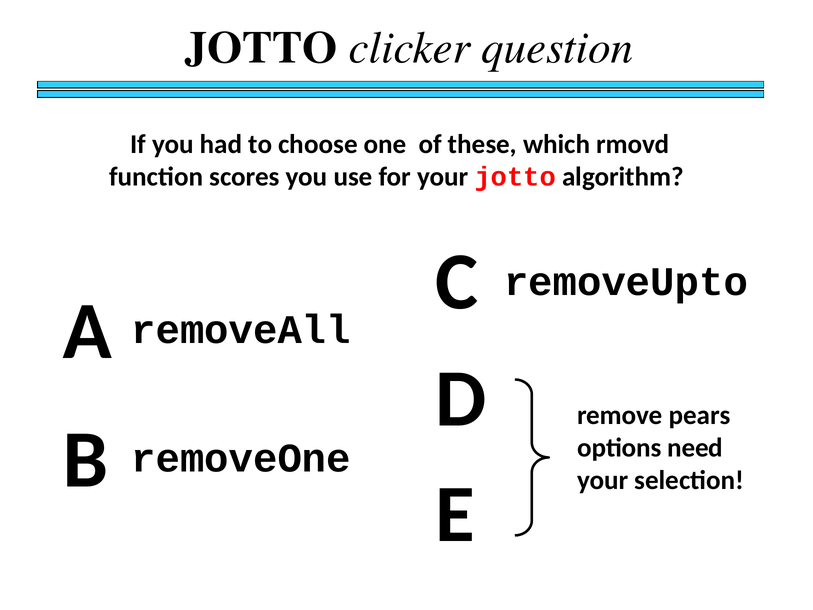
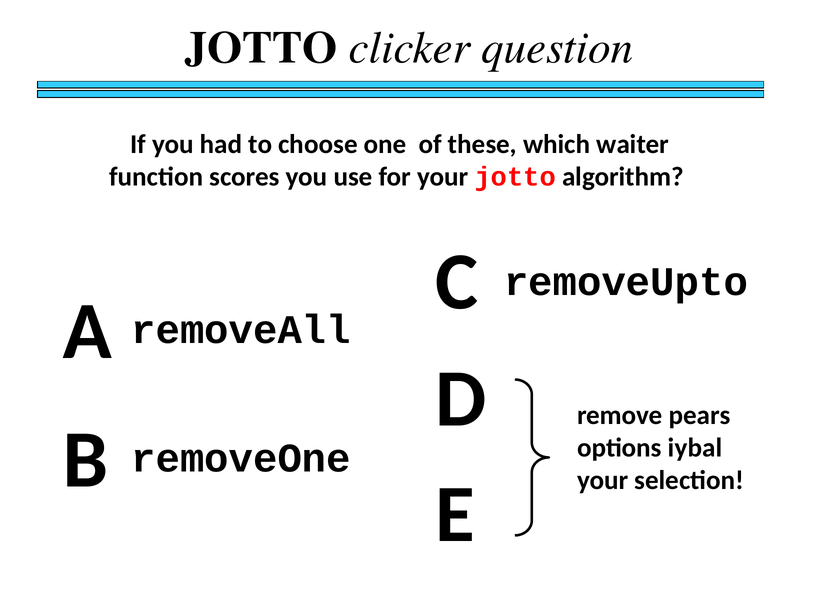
rmovd: rmovd -> waiter
need: need -> iybal
